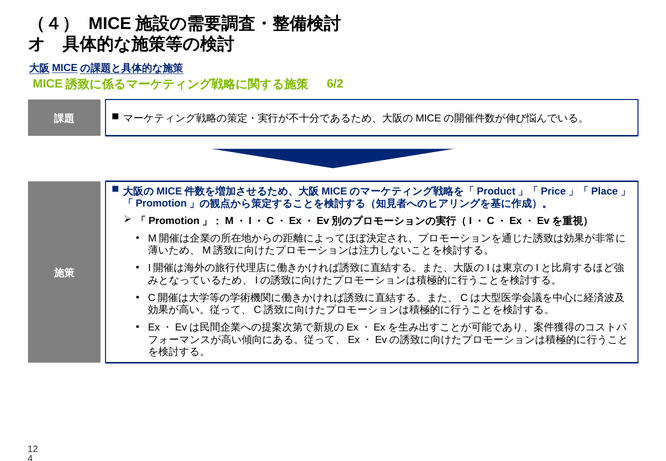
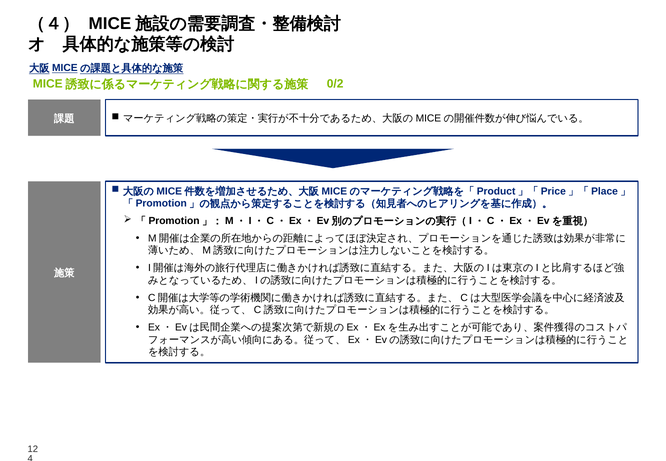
6/2: 6/2 -> 0/2
